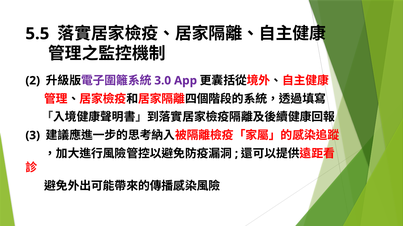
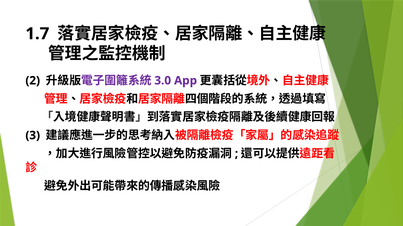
5.5: 5.5 -> 1.7
